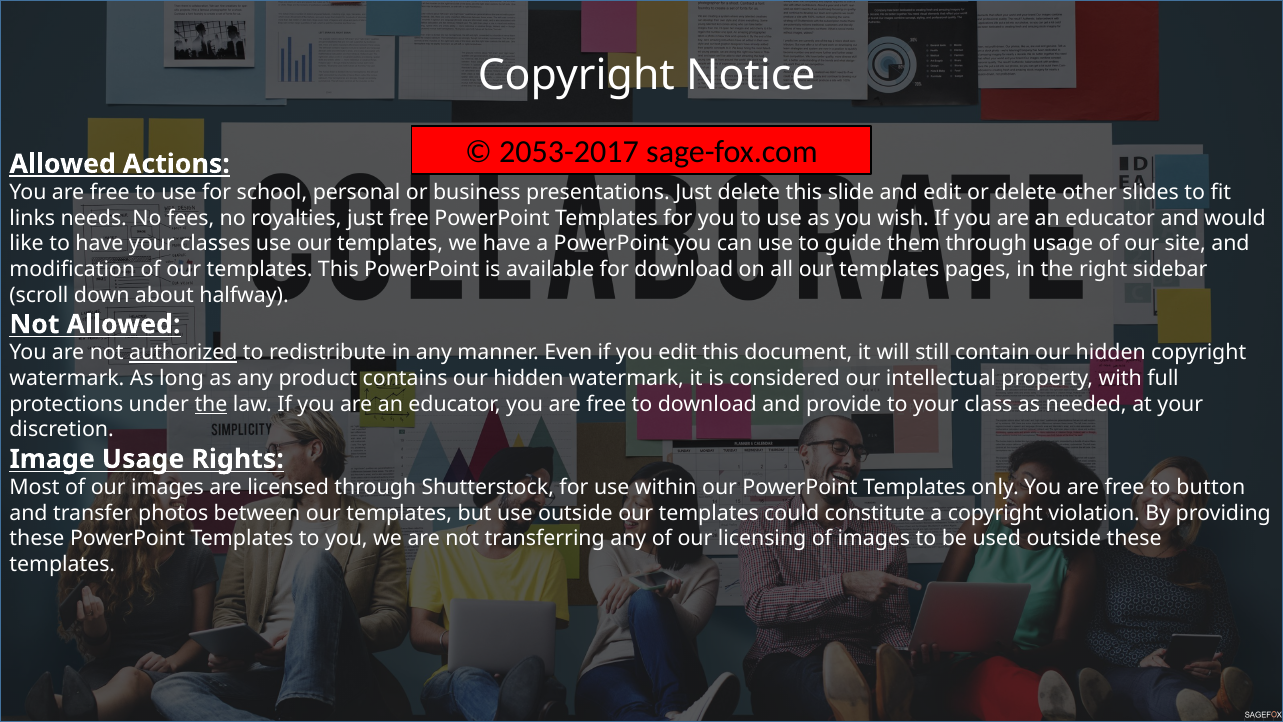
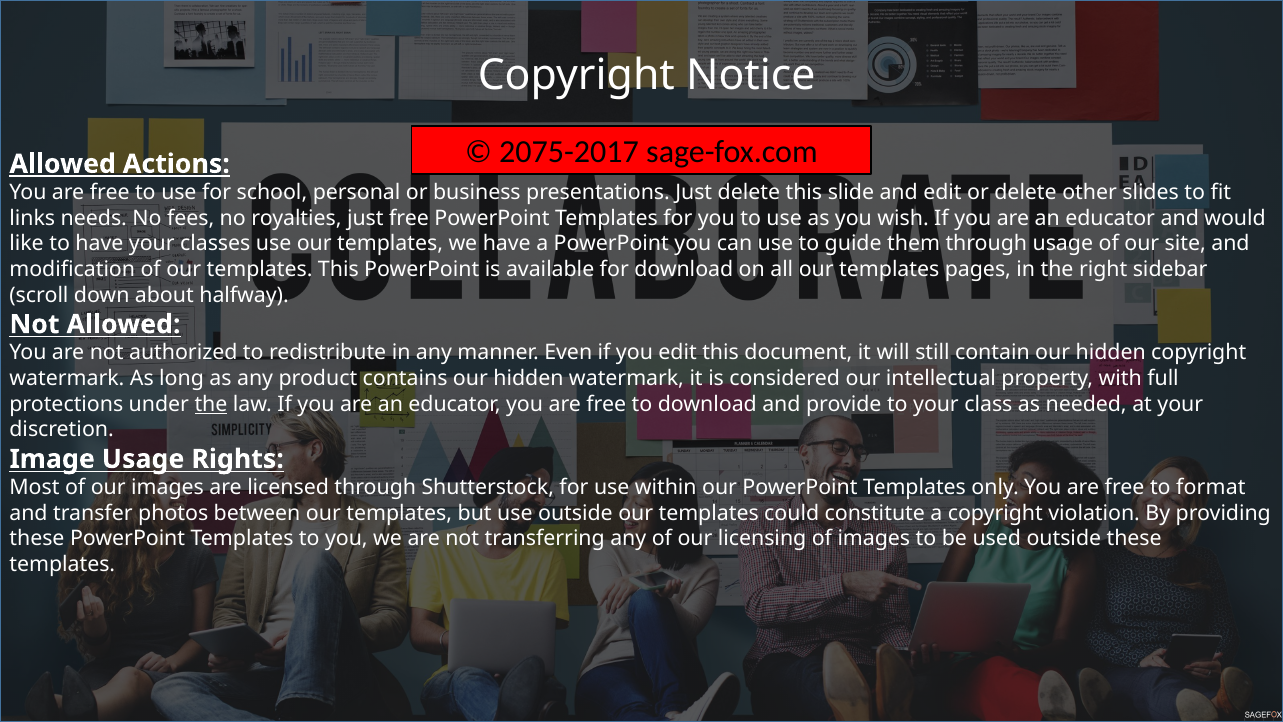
2053-2017: 2053-2017 -> 2075-2017
authorized underline: present -> none
button: button -> format
